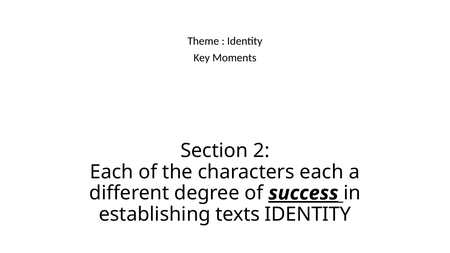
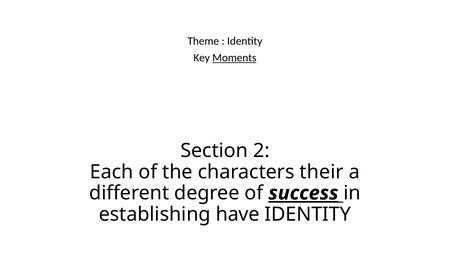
Moments underline: none -> present
characters each: each -> their
texts: texts -> have
